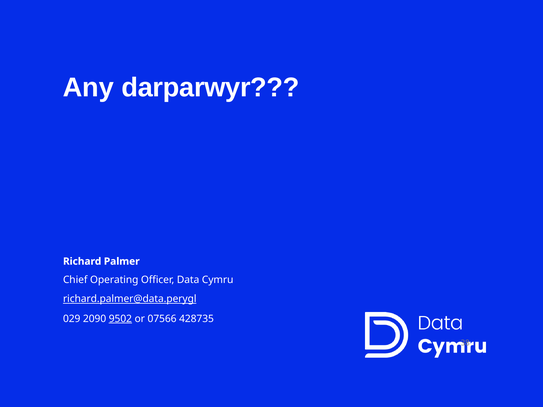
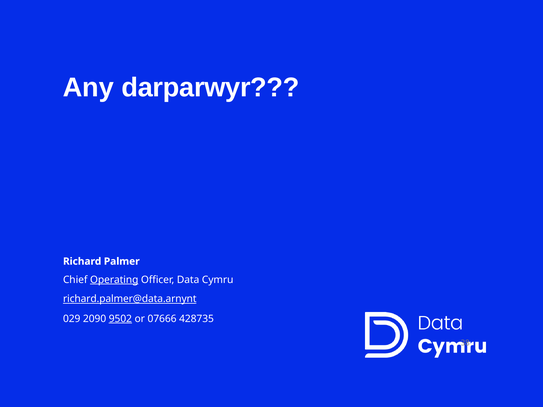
Operating underline: none -> present
richard.palmer@data.perygl: richard.palmer@data.perygl -> richard.palmer@data.arnynt
07566: 07566 -> 07666
